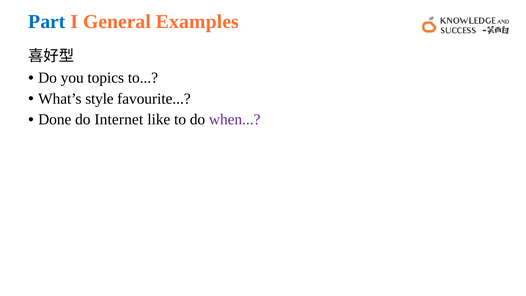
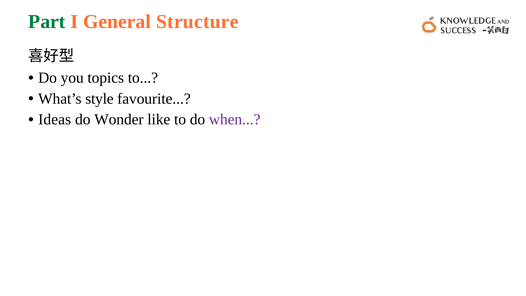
Part colour: blue -> green
Examples: Examples -> Structure
Done: Done -> Ideas
Internet: Internet -> Wonder
